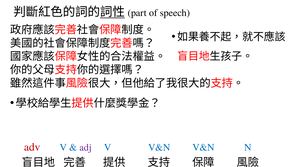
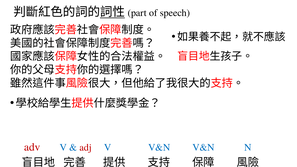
adj colour: purple -> red
